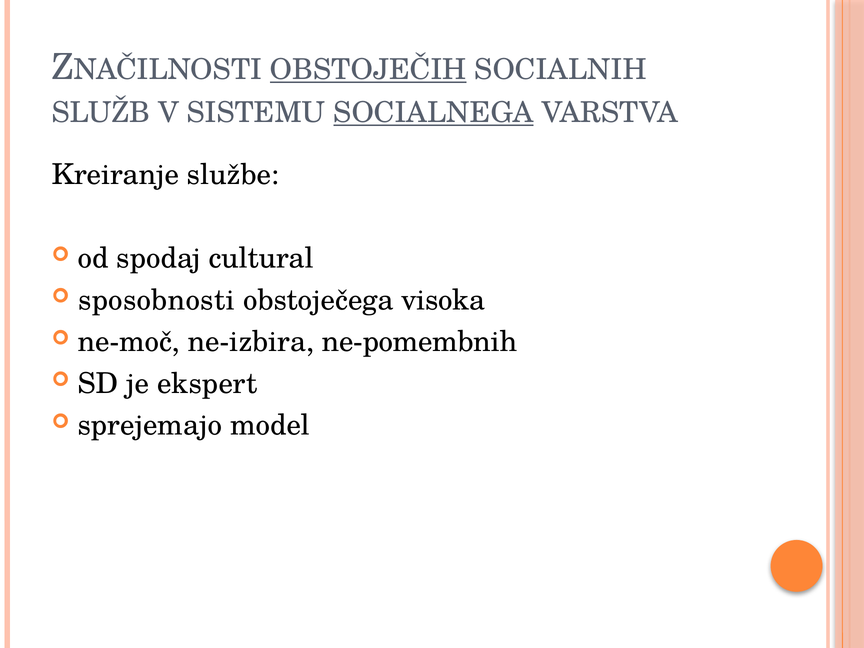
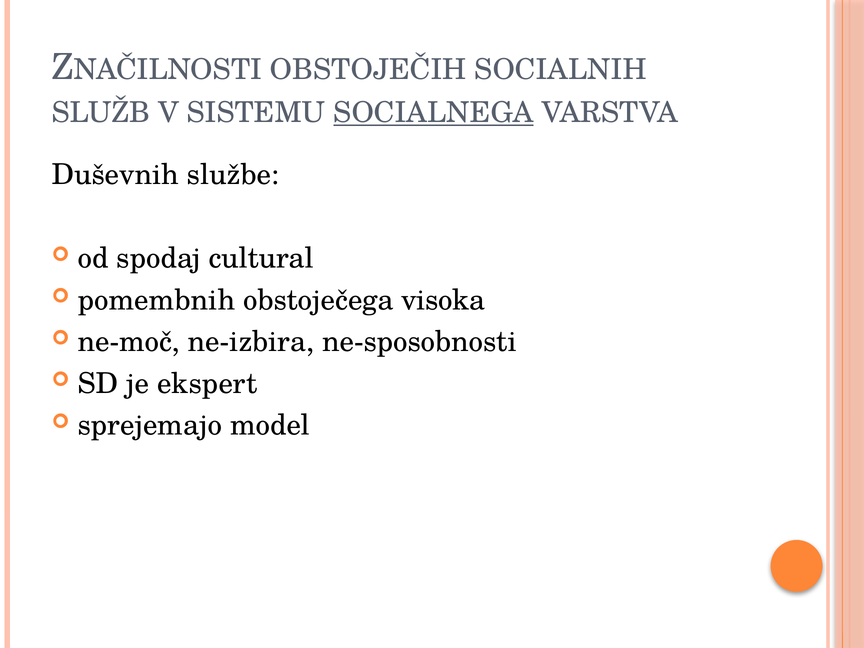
OBSTOJEČIH underline: present -> none
Kreiranje: Kreiranje -> Duševnih
sposobnosti: sposobnosti -> pomembnih
ne-pomembnih: ne-pomembnih -> ne-sposobnosti
